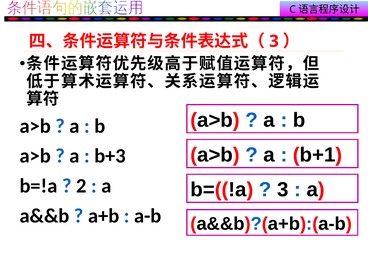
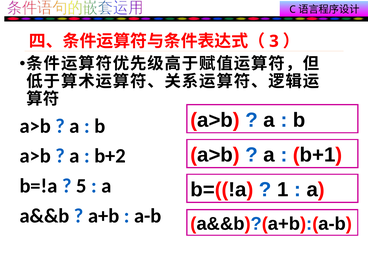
b+3: b+3 -> b+2
2: 2 -> 5
3 at (283, 190): 3 -> 1
